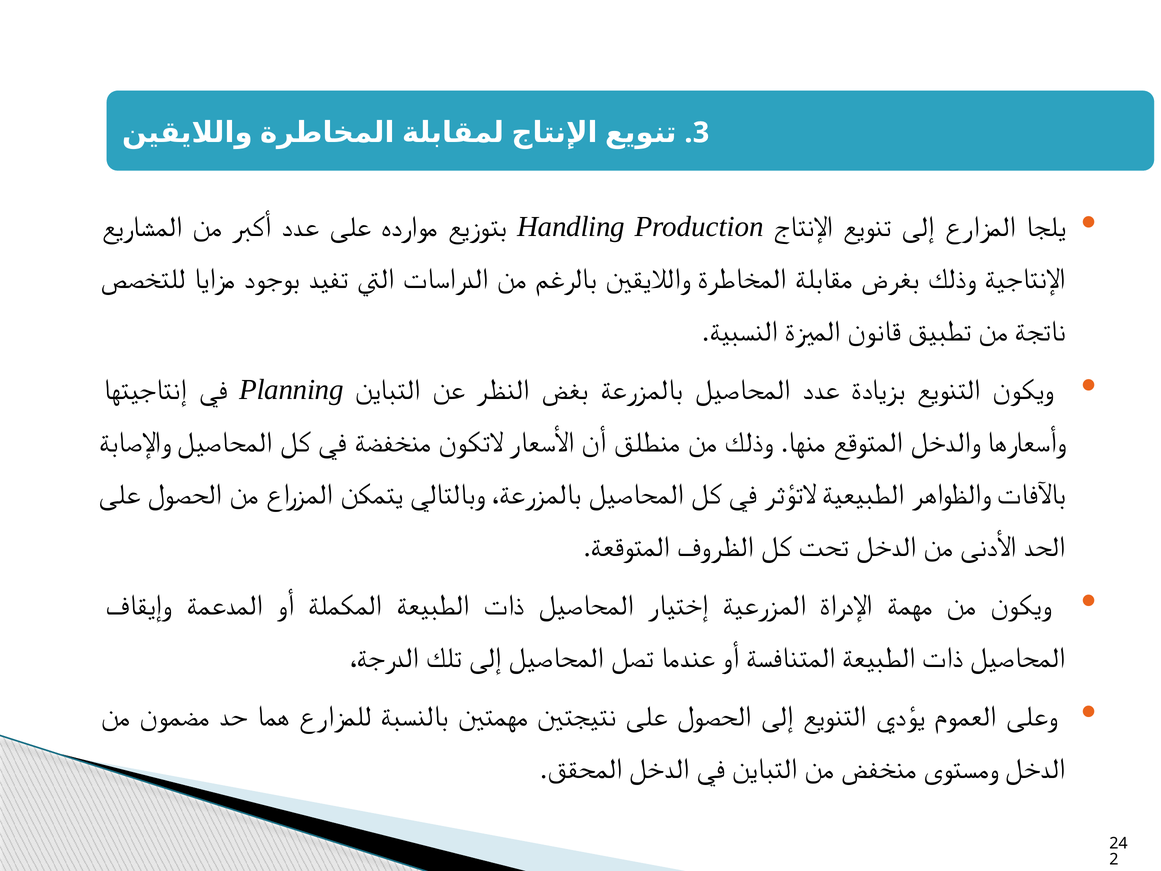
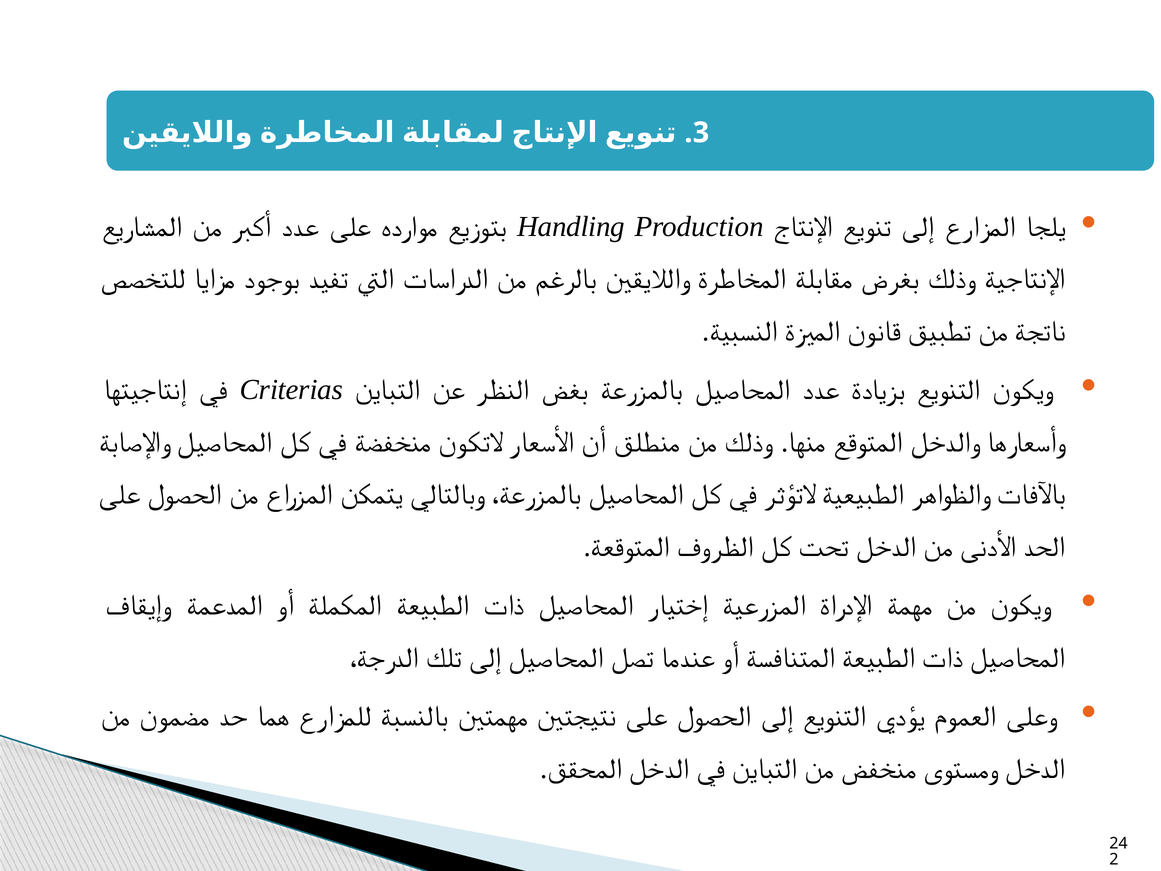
Planning: Planning -> Criterias
